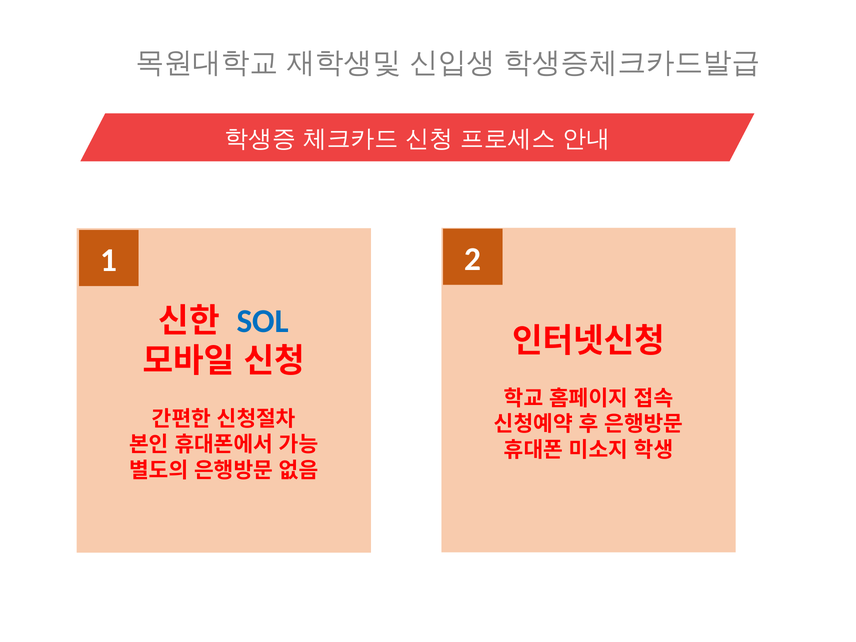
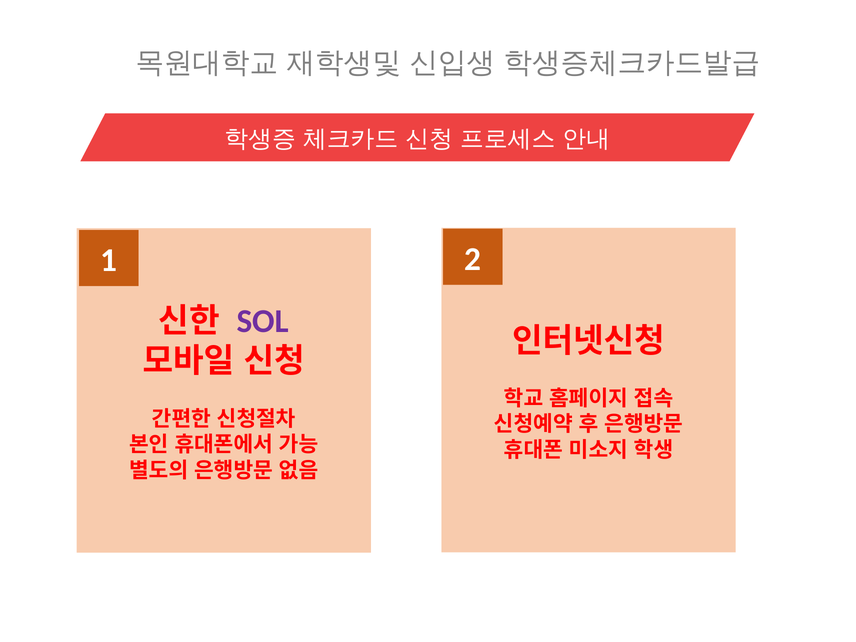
SOL colour: blue -> purple
